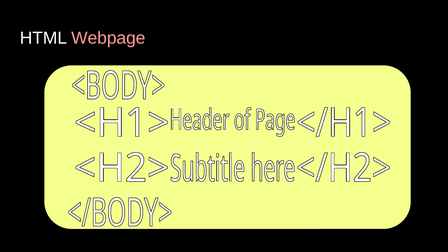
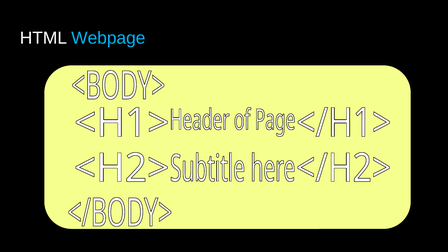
Webpage colour: pink -> light blue
